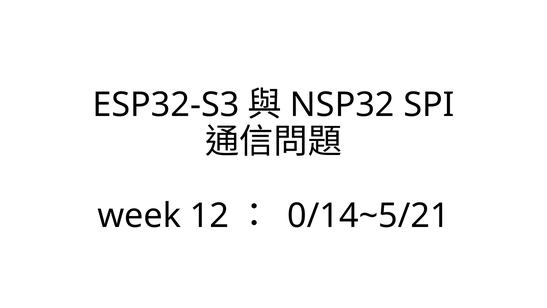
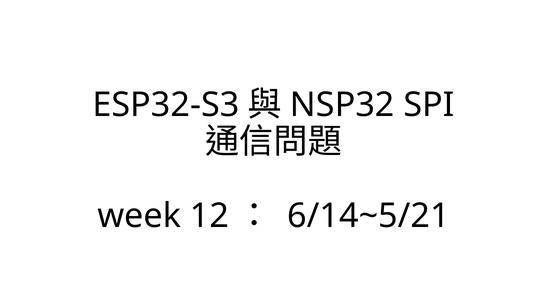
0/14~5/21: 0/14~5/21 -> 6/14~5/21
